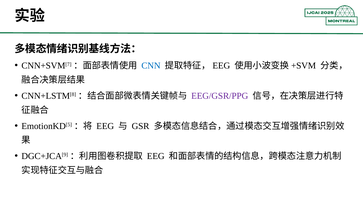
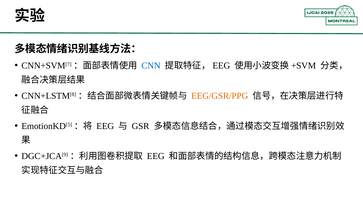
EEG/GSR/PPG colour: purple -> orange
